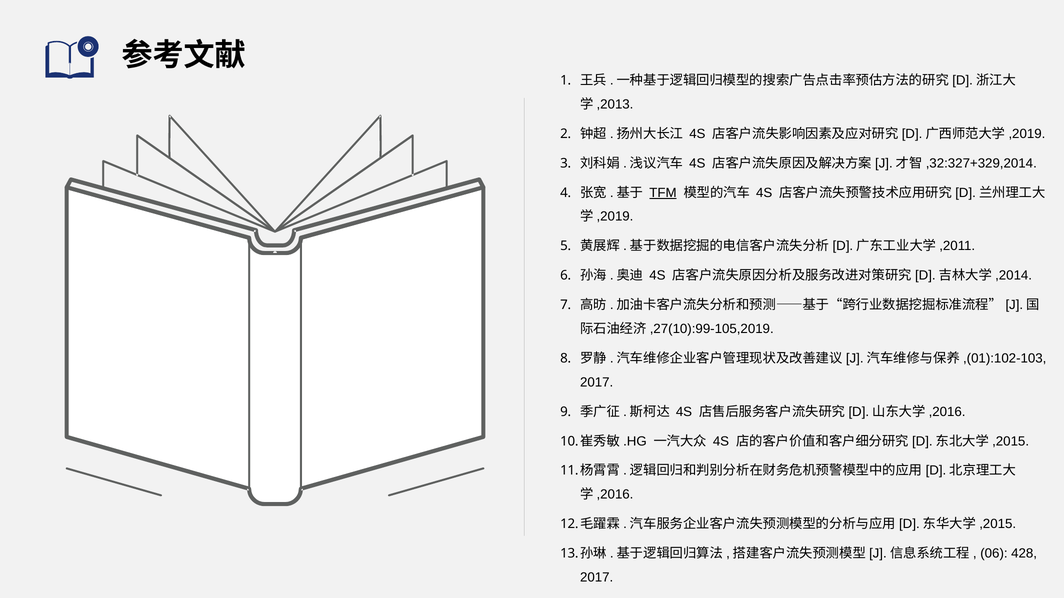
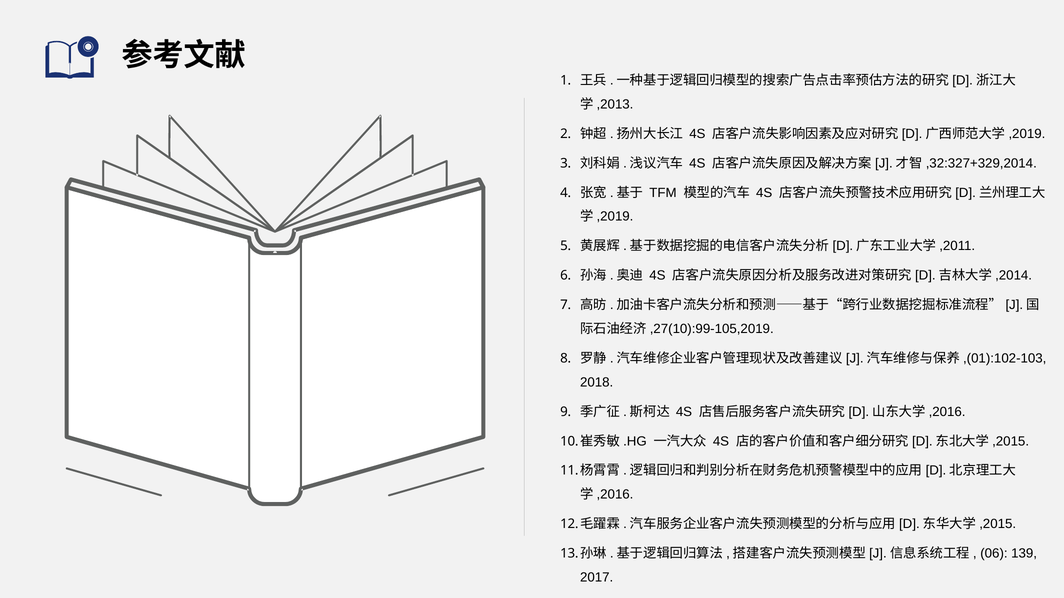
TFM underline: present -> none
2017 at (597, 383): 2017 -> 2018
428: 428 -> 139
